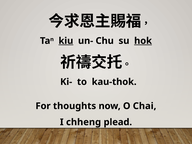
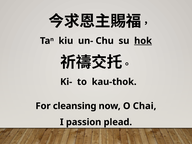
kiu underline: present -> none
thoughts: thoughts -> cleansing
chheng: chheng -> passion
